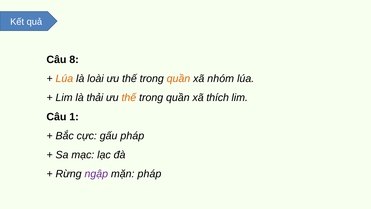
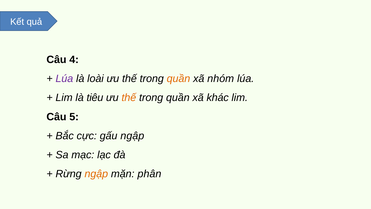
8: 8 -> 4
Lúa at (64, 79) colour: orange -> purple
thải: thải -> tiêu
thích: thích -> khác
1: 1 -> 5
gấu pháp: pháp -> ngập
ngập at (96, 174) colour: purple -> orange
mặn pháp: pháp -> phân
